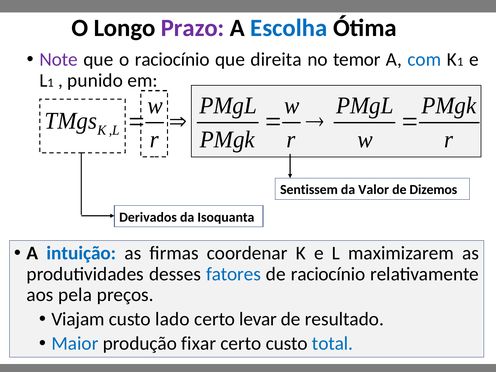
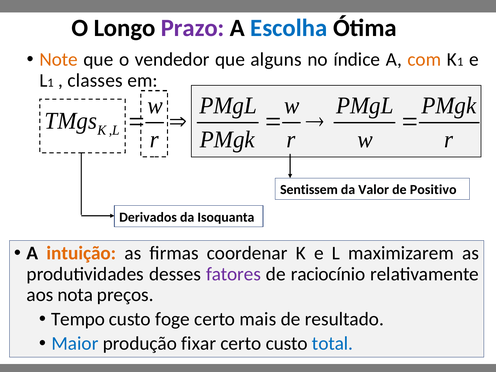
Note colour: purple -> orange
o raciocínio: raciocínio -> vendedor
direita: direita -> alguns
temor: temor -> índice
com colour: blue -> orange
punido: punido -> classes
Dizemos: Dizemos -> Positivo
intuição colour: blue -> orange
fatores colour: blue -> purple
pela: pela -> nota
Viajam: Viajam -> Tempo
lado: lado -> foge
levar: levar -> mais
